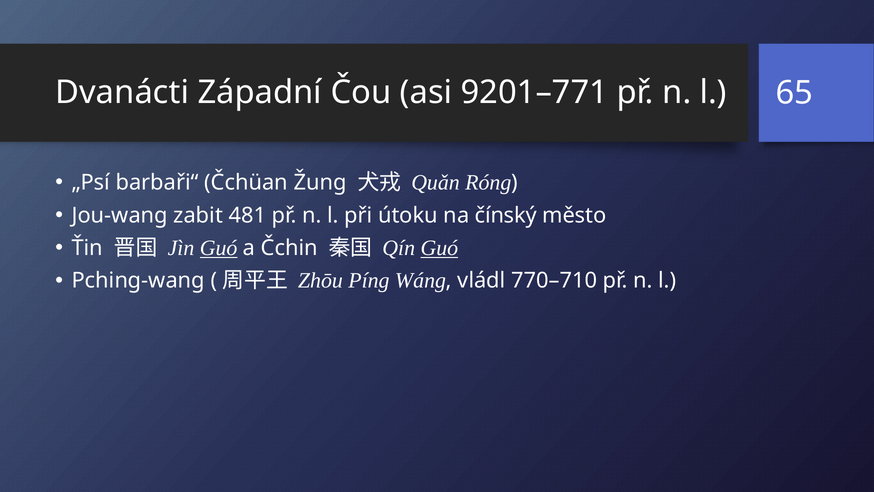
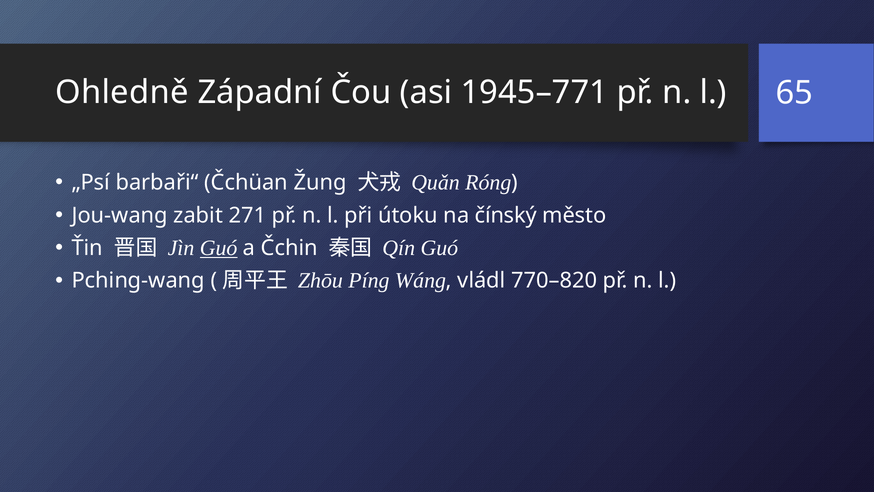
Dvanácti: Dvanácti -> Ohledně
9201–771: 9201–771 -> 1945–771
481: 481 -> 271
Guó at (439, 248) underline: present -> none
770–710: 770–710 -> 770–820
